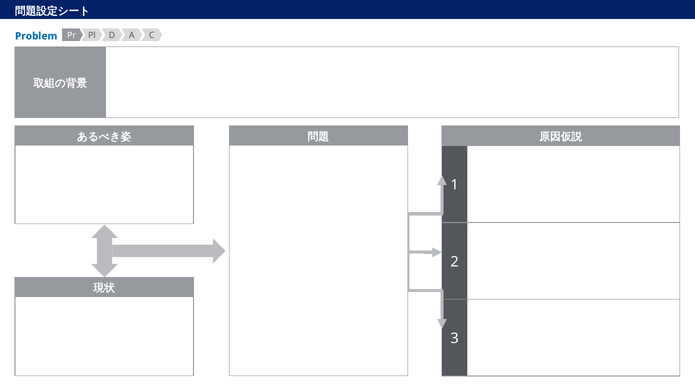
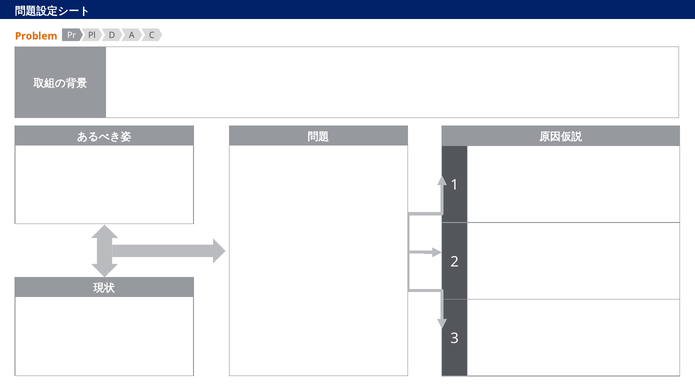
Problem colour: blue -> orange
